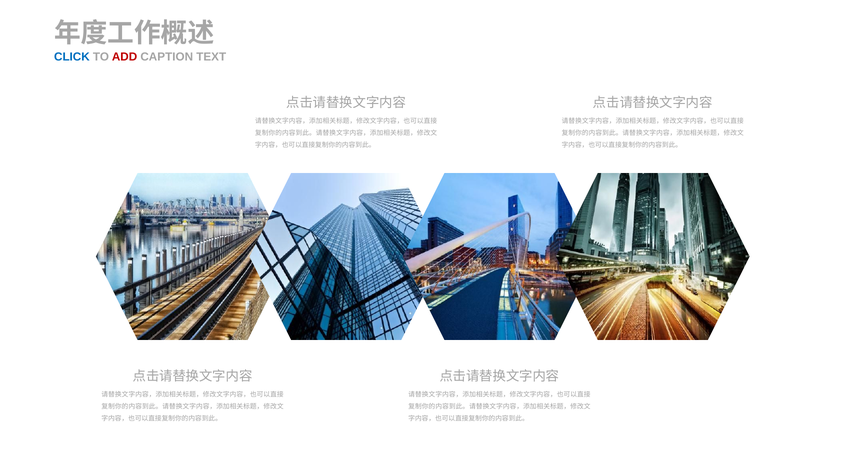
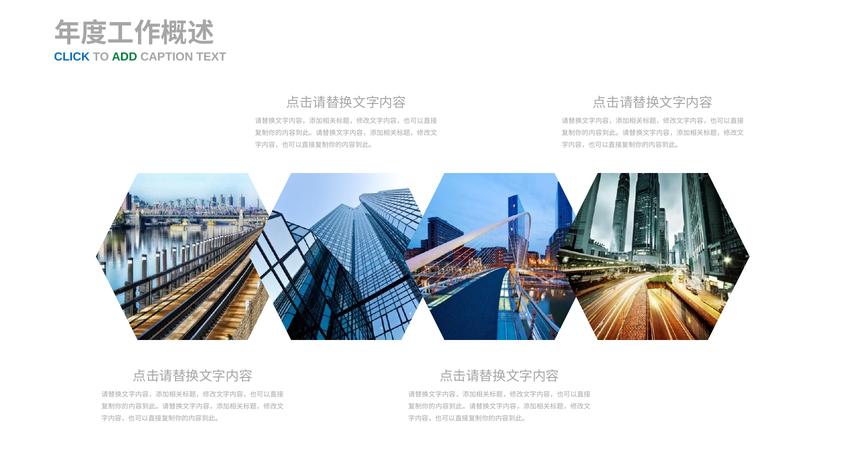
ADD colour: red -> green
